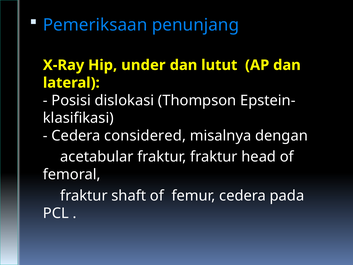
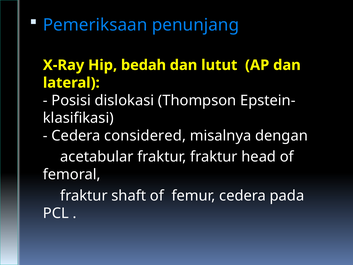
under: under -> bedah
